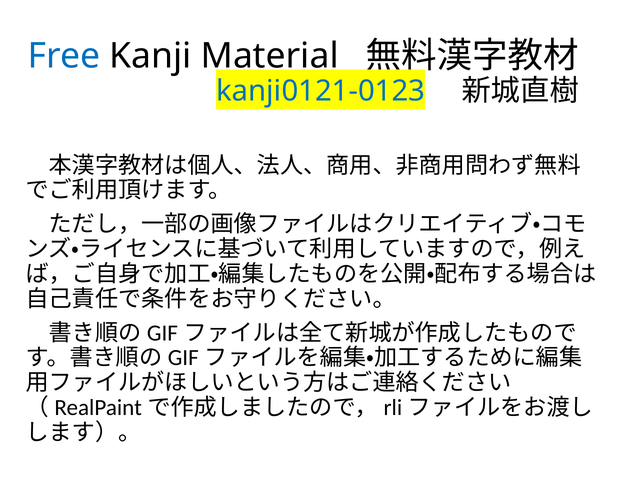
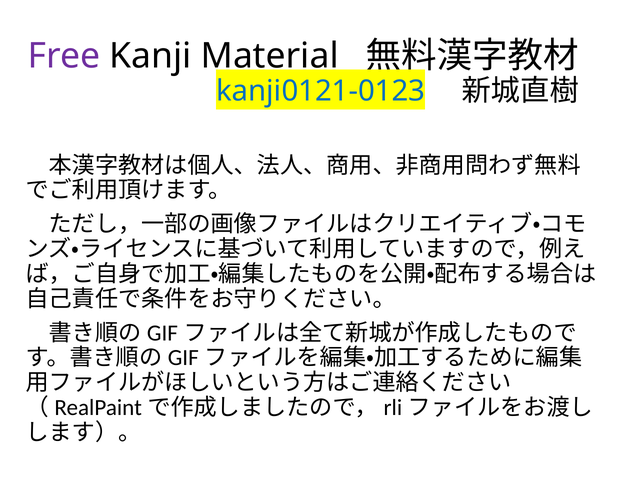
Free colour: blue -> purple
